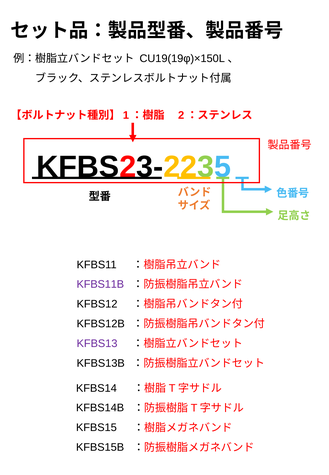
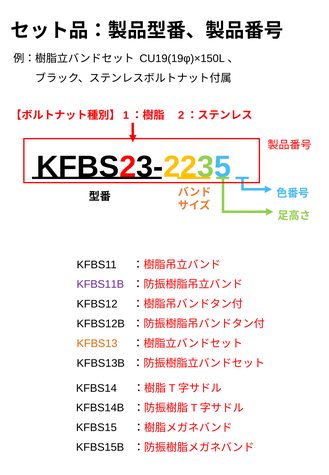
KFBS13 colour: purple -> orange
